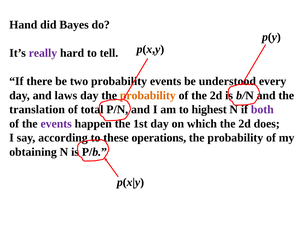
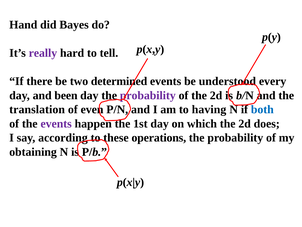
two probability: probability -> determined
laws: laws -> been
probability at (148, 95) colour: orange -> purple
total: total -> even
highest: highest -> having
both colour: purple -> blue
